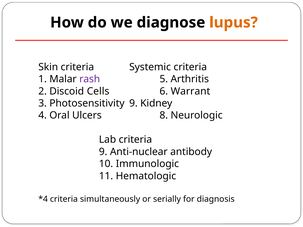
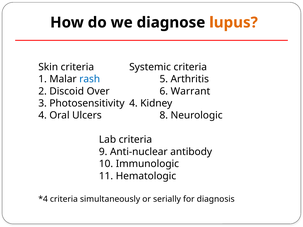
rash colour: purple -> blue
Cells: Cells -> Over
Photosensitivity 9: 9 -> 4
